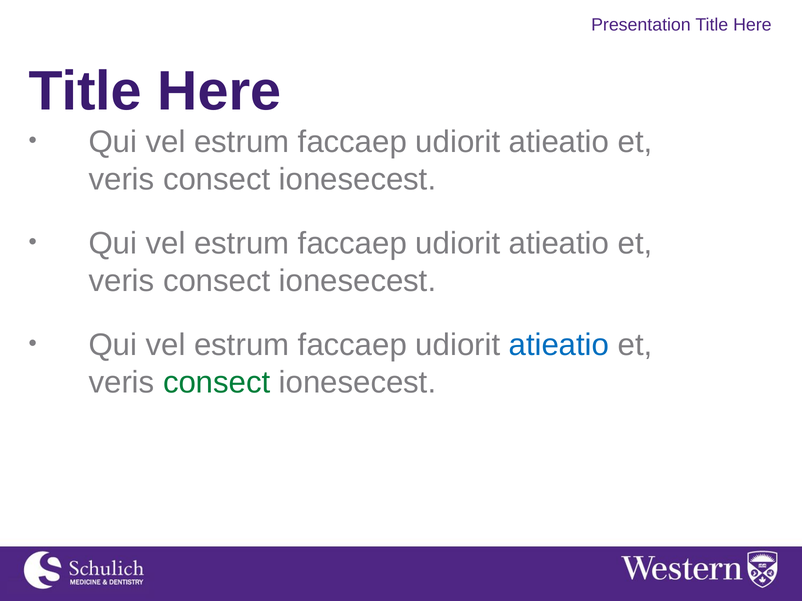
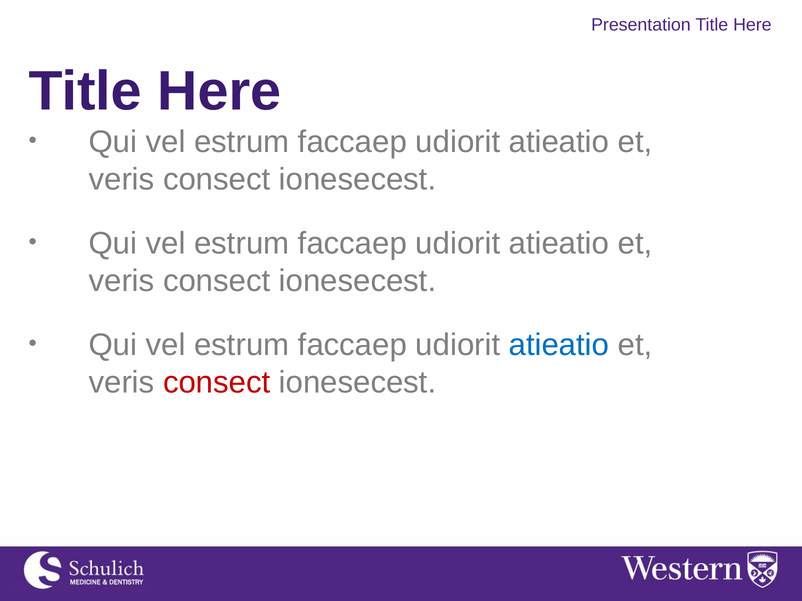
consect at (217, 383) colour: green -> red
